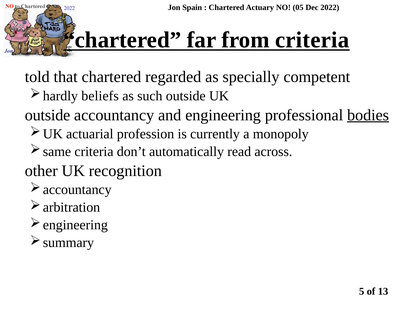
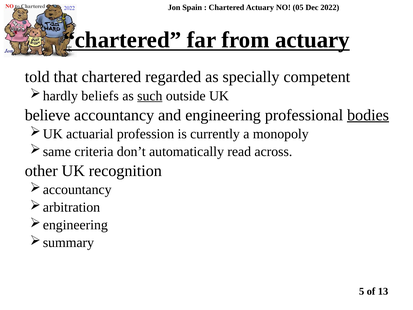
from criteria: criteria -> actuary
such underline: none -> present
outside at (48, 115): outside -> believe
